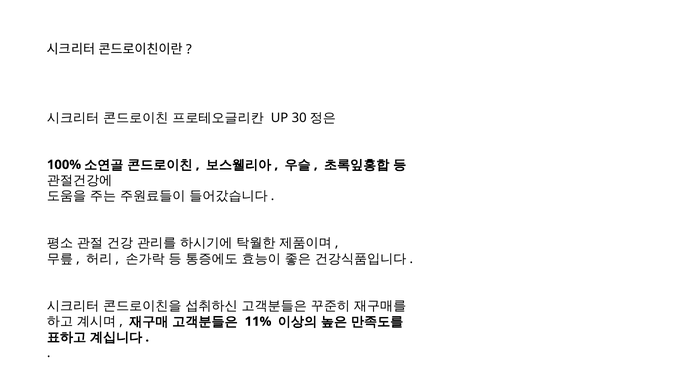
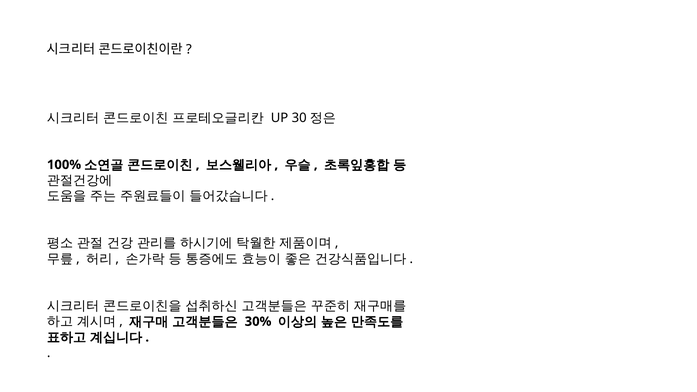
11%: 11% -> 30%
